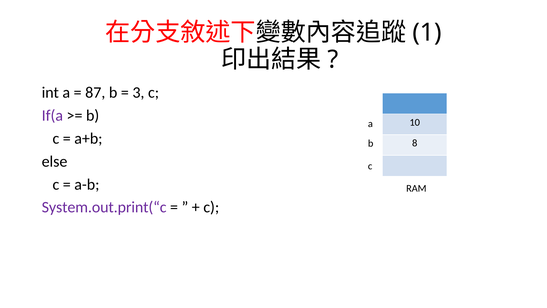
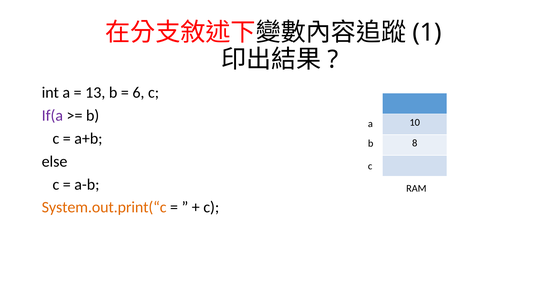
87: 87 -> 13
3: 3 -> 6
System.out.print(“c colour: purple -> orange
